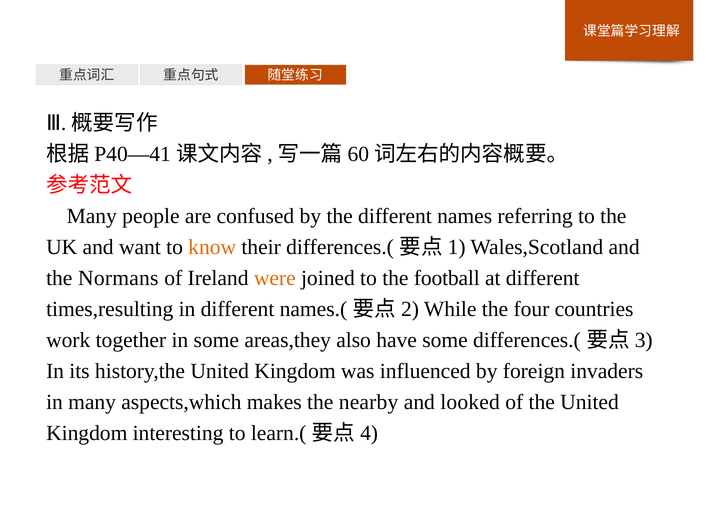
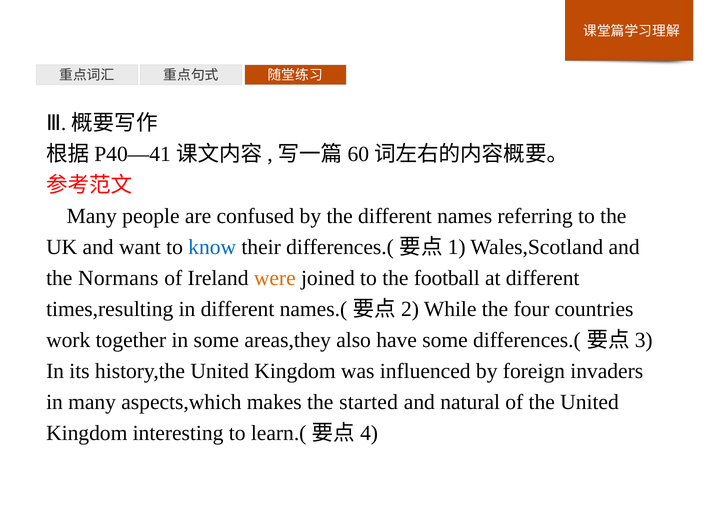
know colour: orange -> blue
nearby: nearby -> started
looked: looked -> natural
